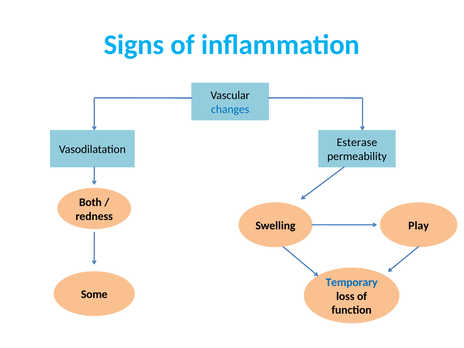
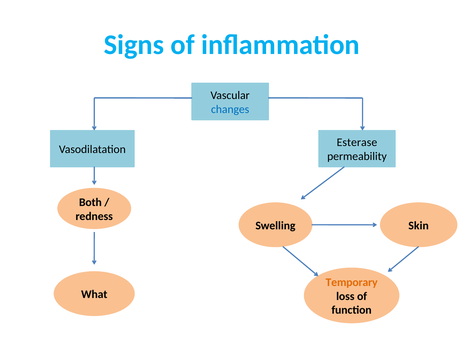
Play: Play -> Skin
Temporary colour: blue -> orange
Some: Some -> What
